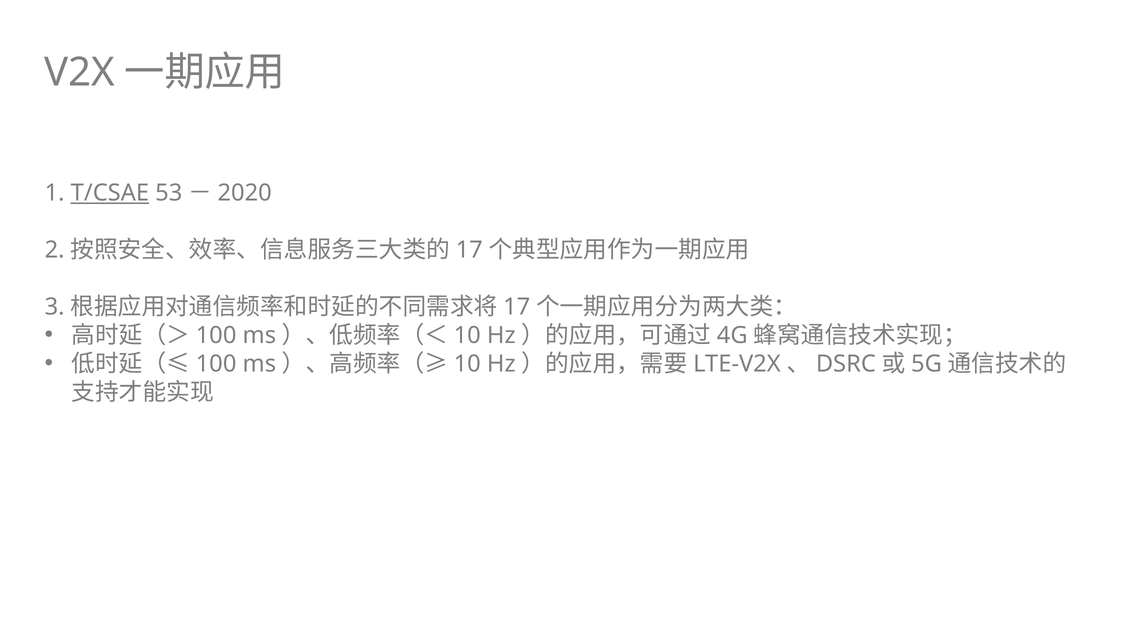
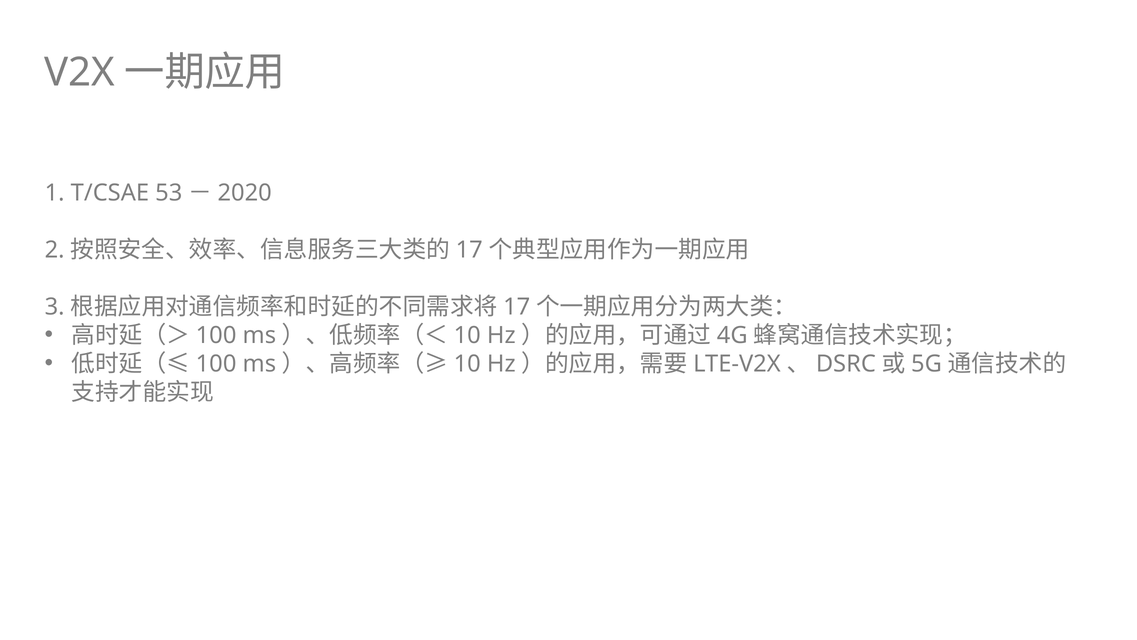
T/CSAE underline: present -> none
